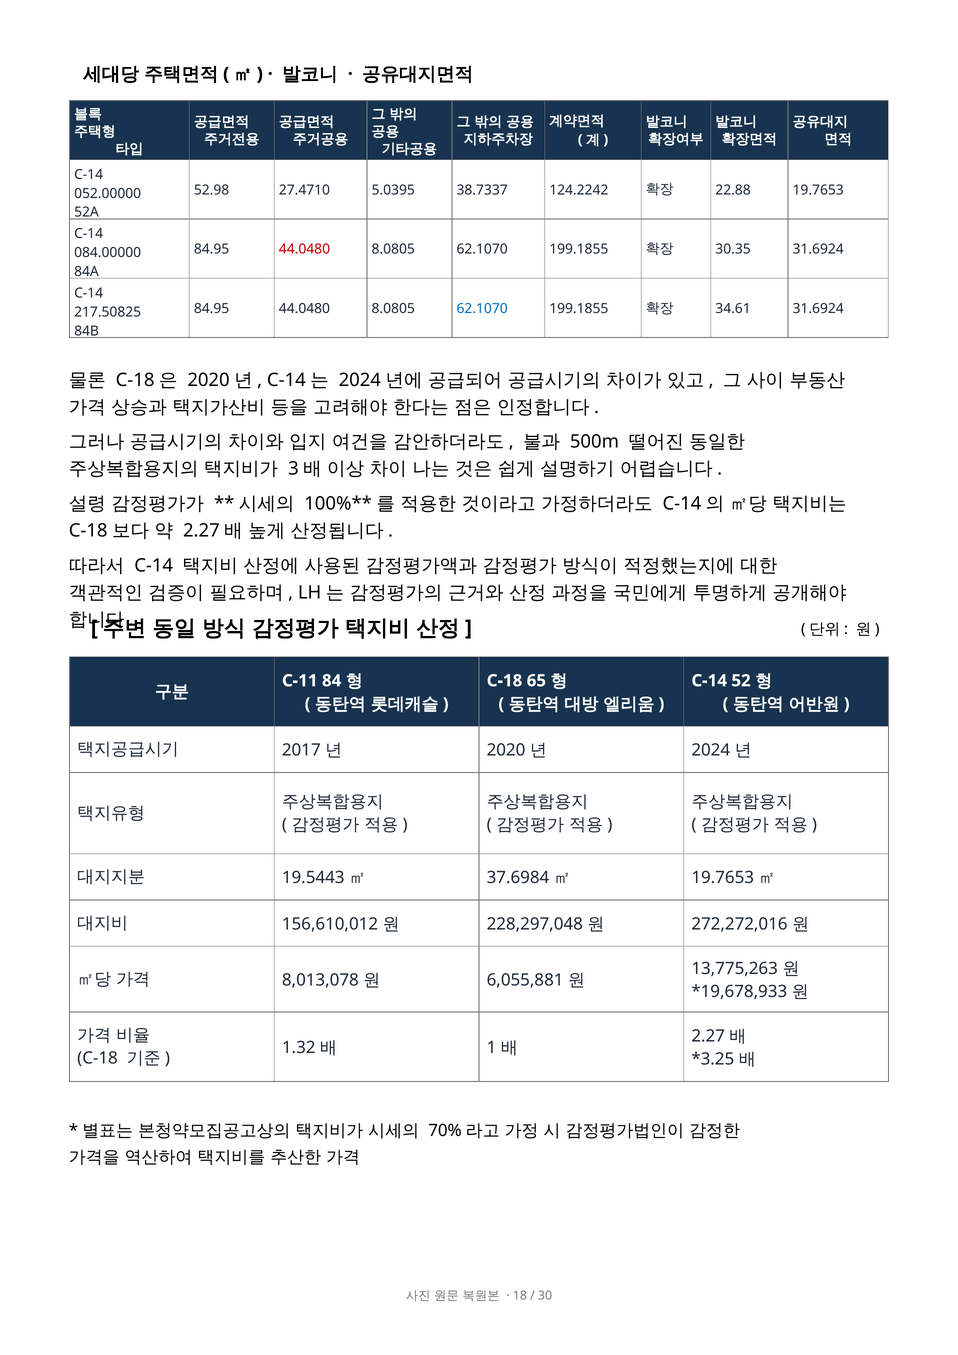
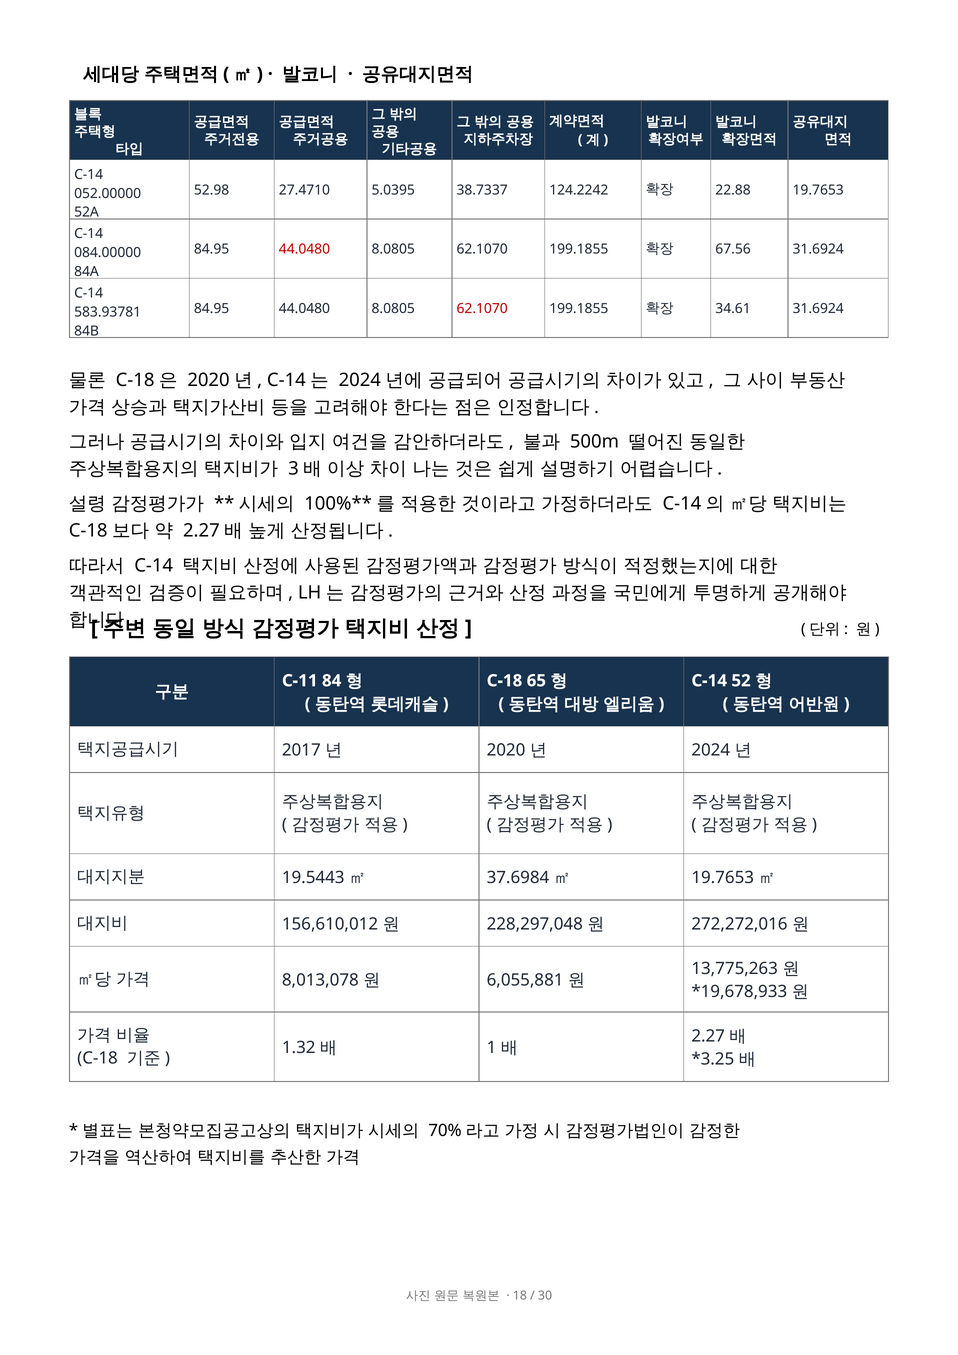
30.35: 30.35 -> 67.56
62.1070 at (482, 309) colour: blue -> red
217.50825: 217.50825 -> 583.93781
